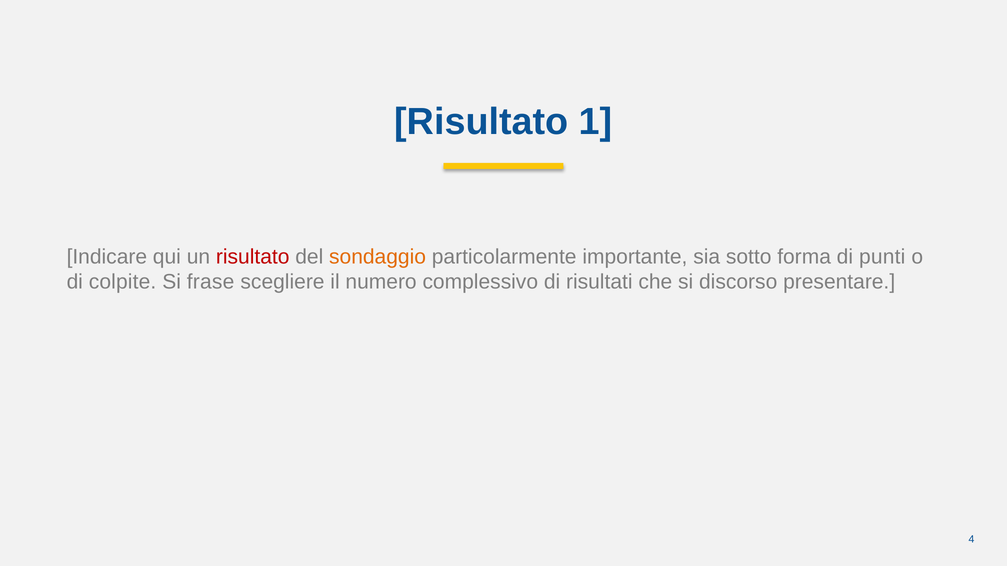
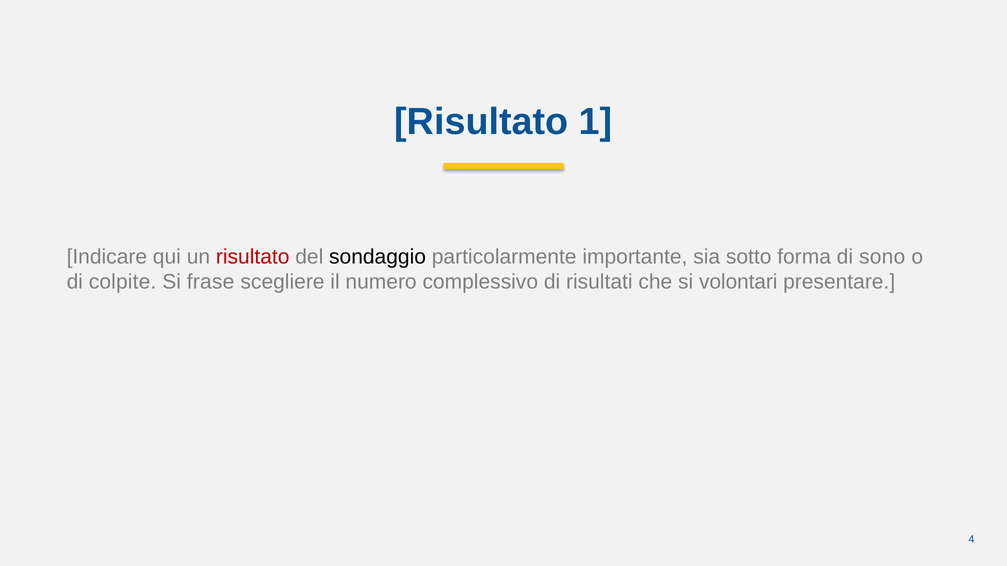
sondaggio colour: orange -> black
punti: punti -> sono
discorso: discorso -> volontari
